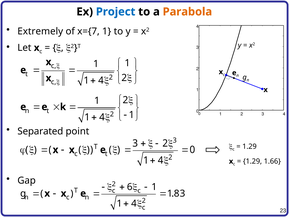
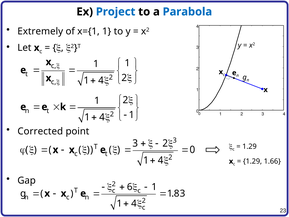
Parabola colour: orange -> blue
x={7: x={7 -> x={1
Separated: Separated -> Corrected
